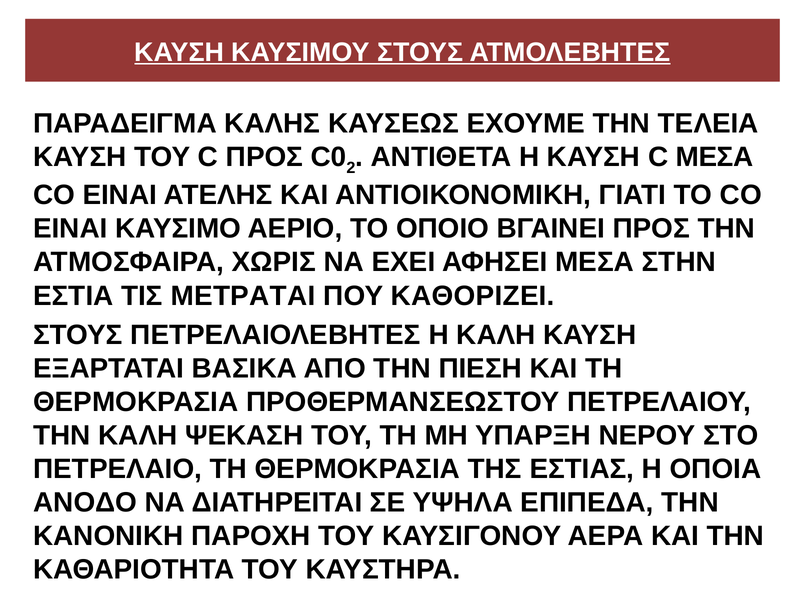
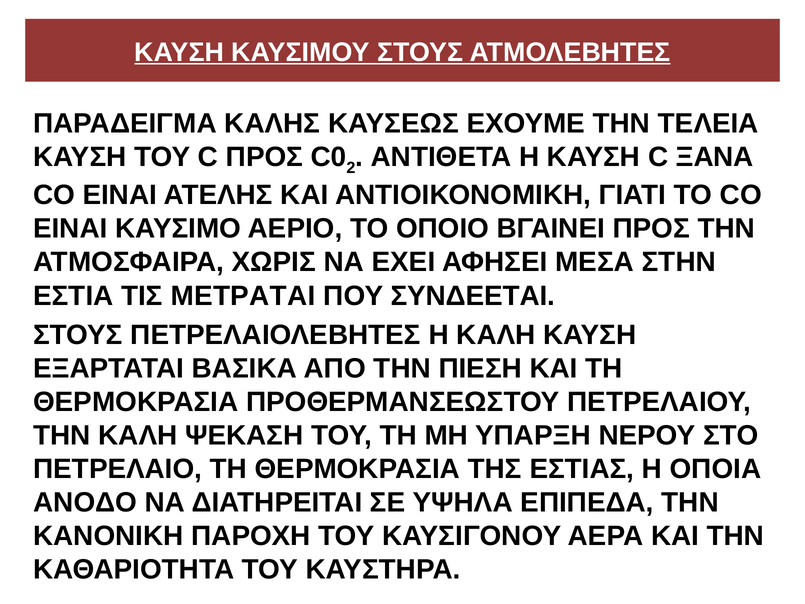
C ΜΕΣΑ: ΜΕΣΑ -> ΞΑΝΑ
ΚΑΘΟΡΙΖΕΙ: ΚΑΘΟΡΙΖΕΙ -> ΣΥΝΔΕΕΤΑΙ
